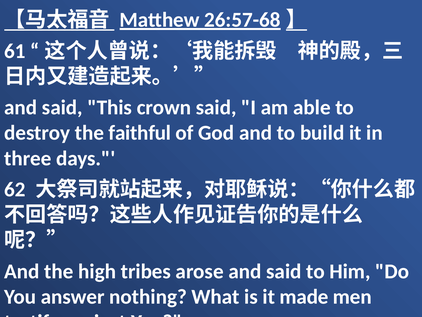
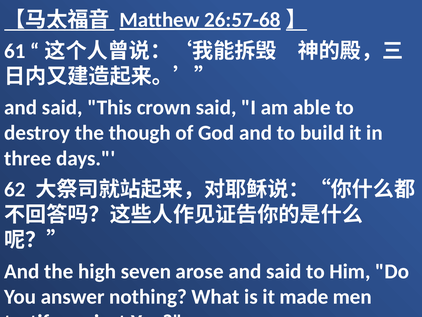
faithful: faithful -> though
tribes: tribes -> seven
